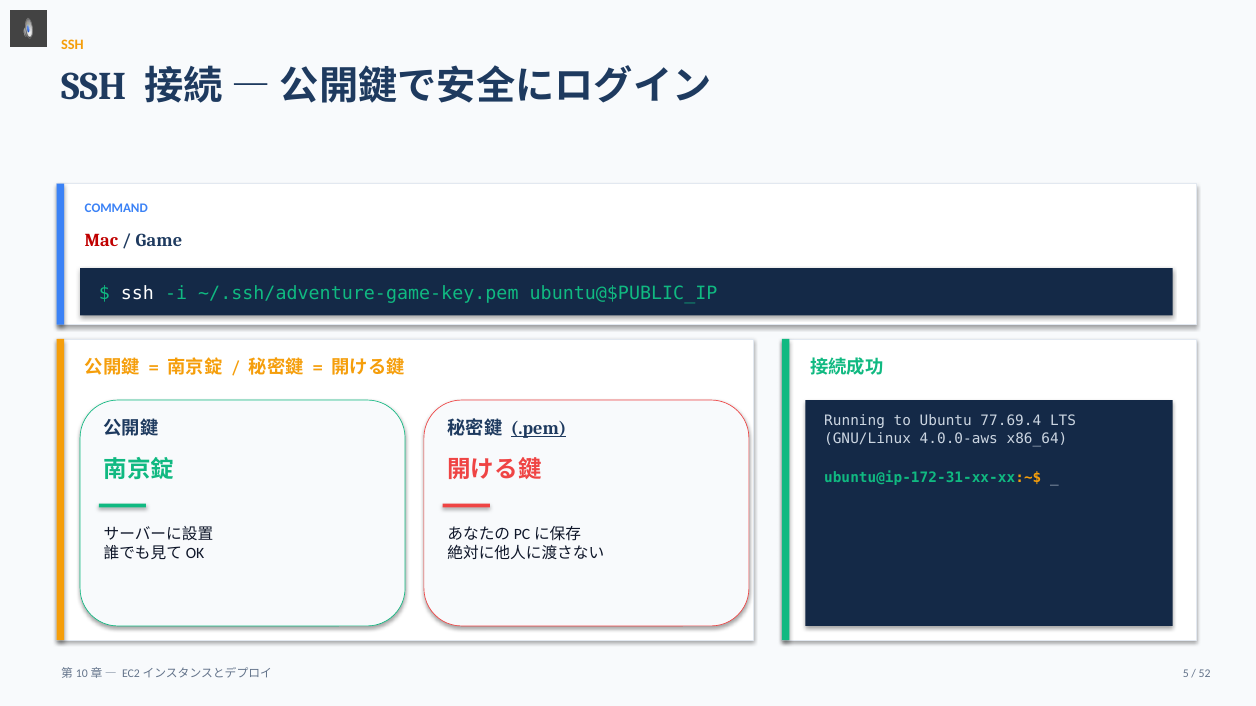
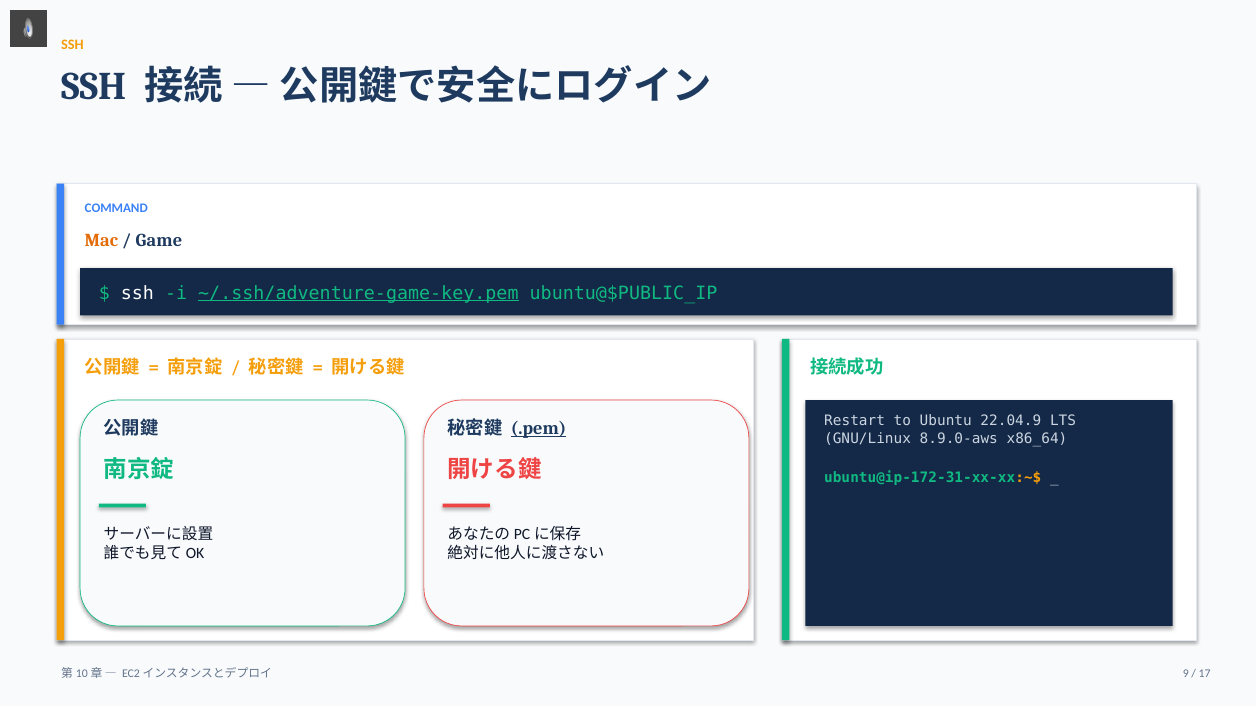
Mac colour: red -> orange
~/.ssh/adventure-game-key.pem underline: none -> present
Running: Running -> Restart
77.69.4: 77.69.4 -> 22.04.9
4.0.0-aws: 4.0.0-aws -> 8.9.0-aws
5: 5 -> 9
52: 52 -> 17
